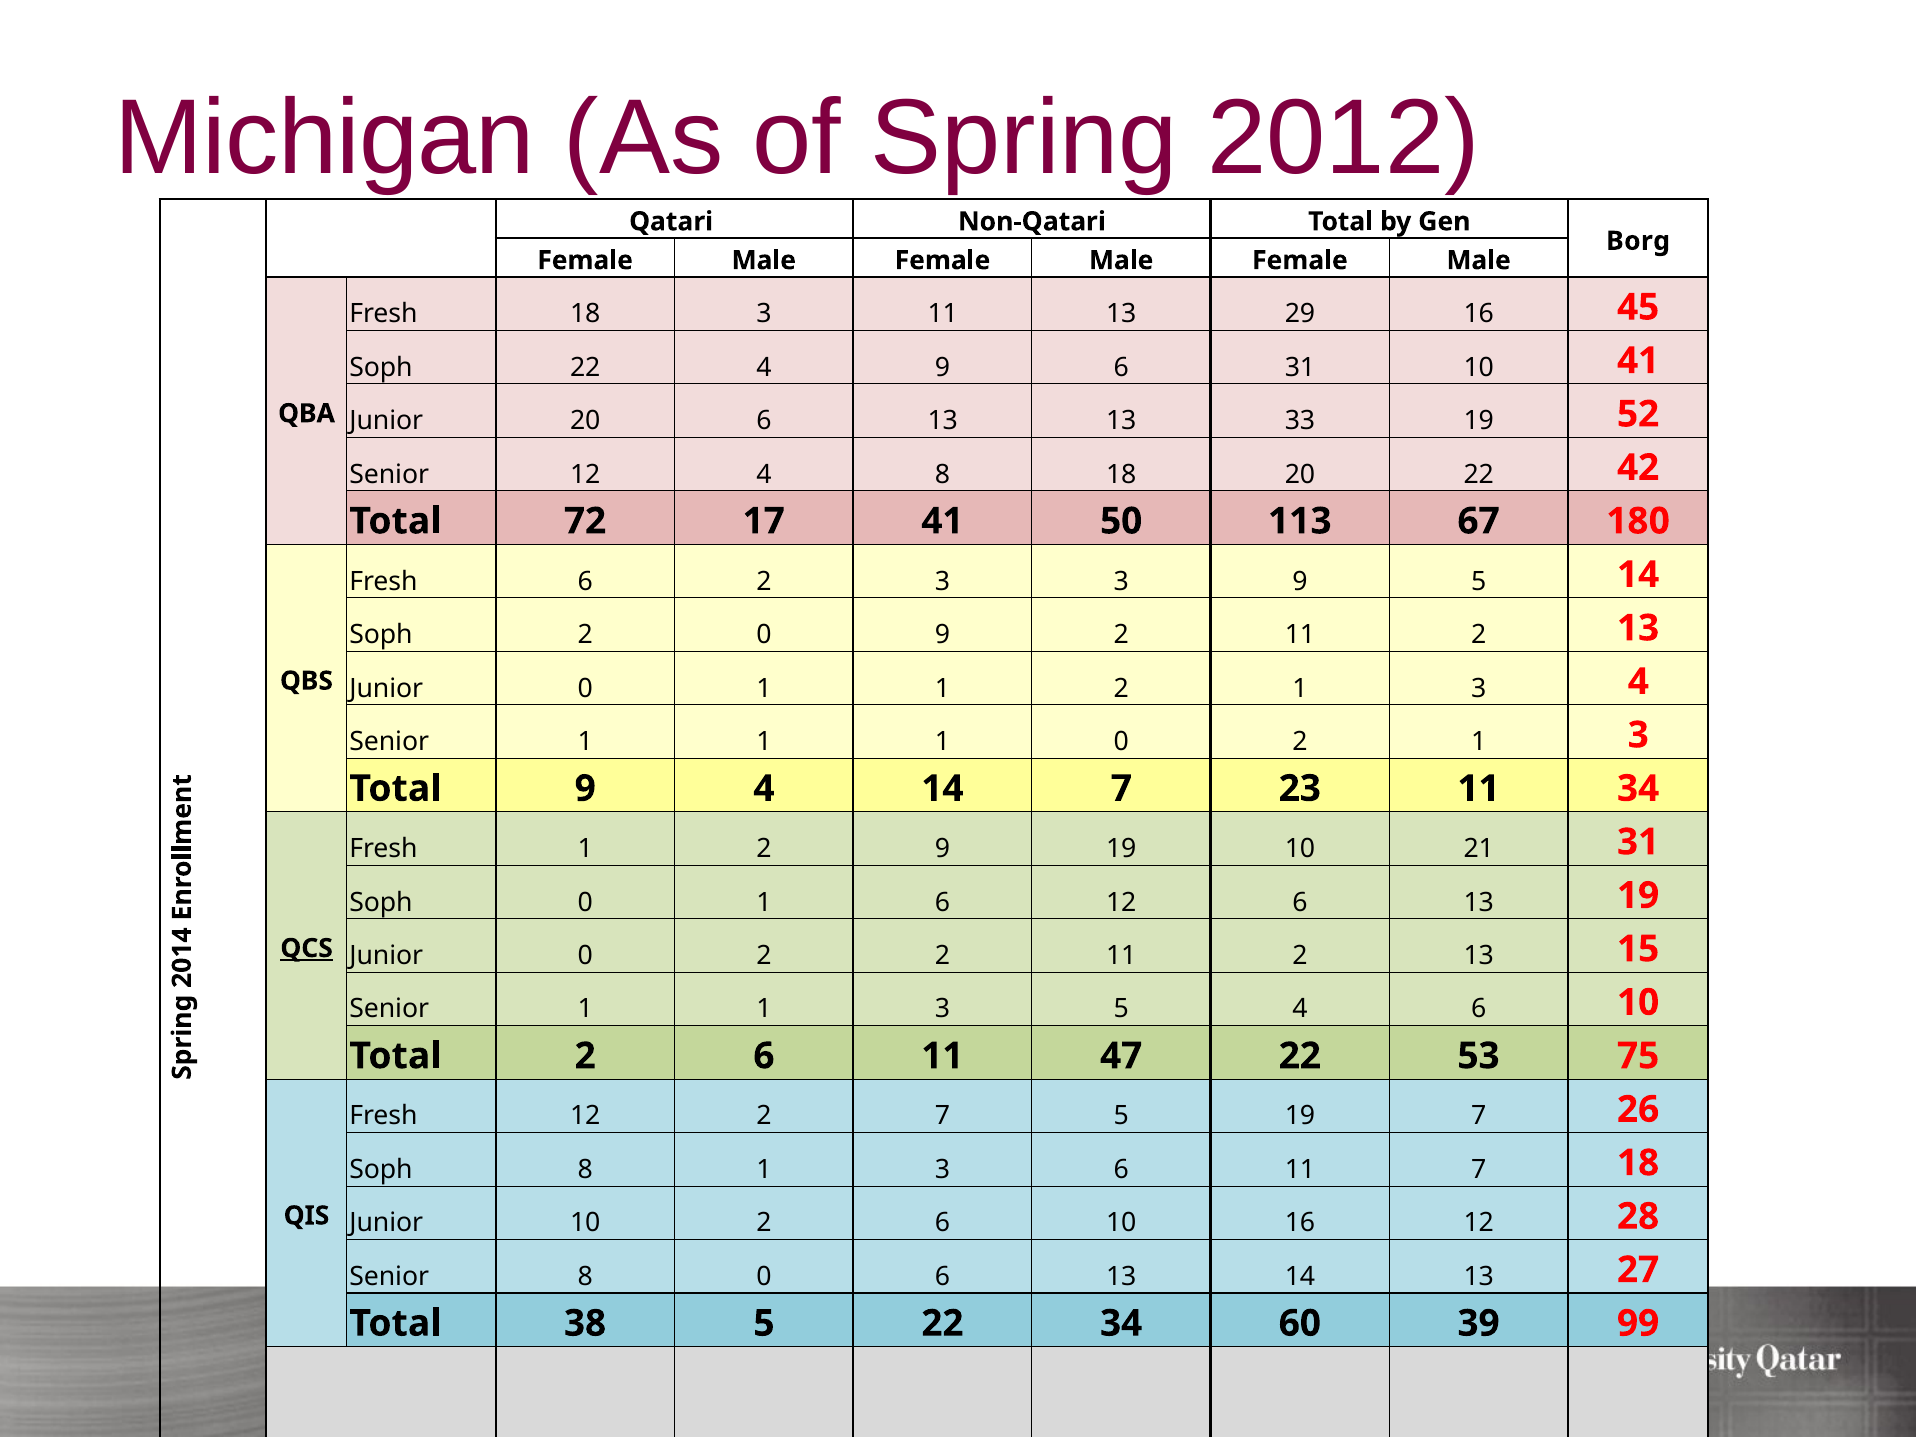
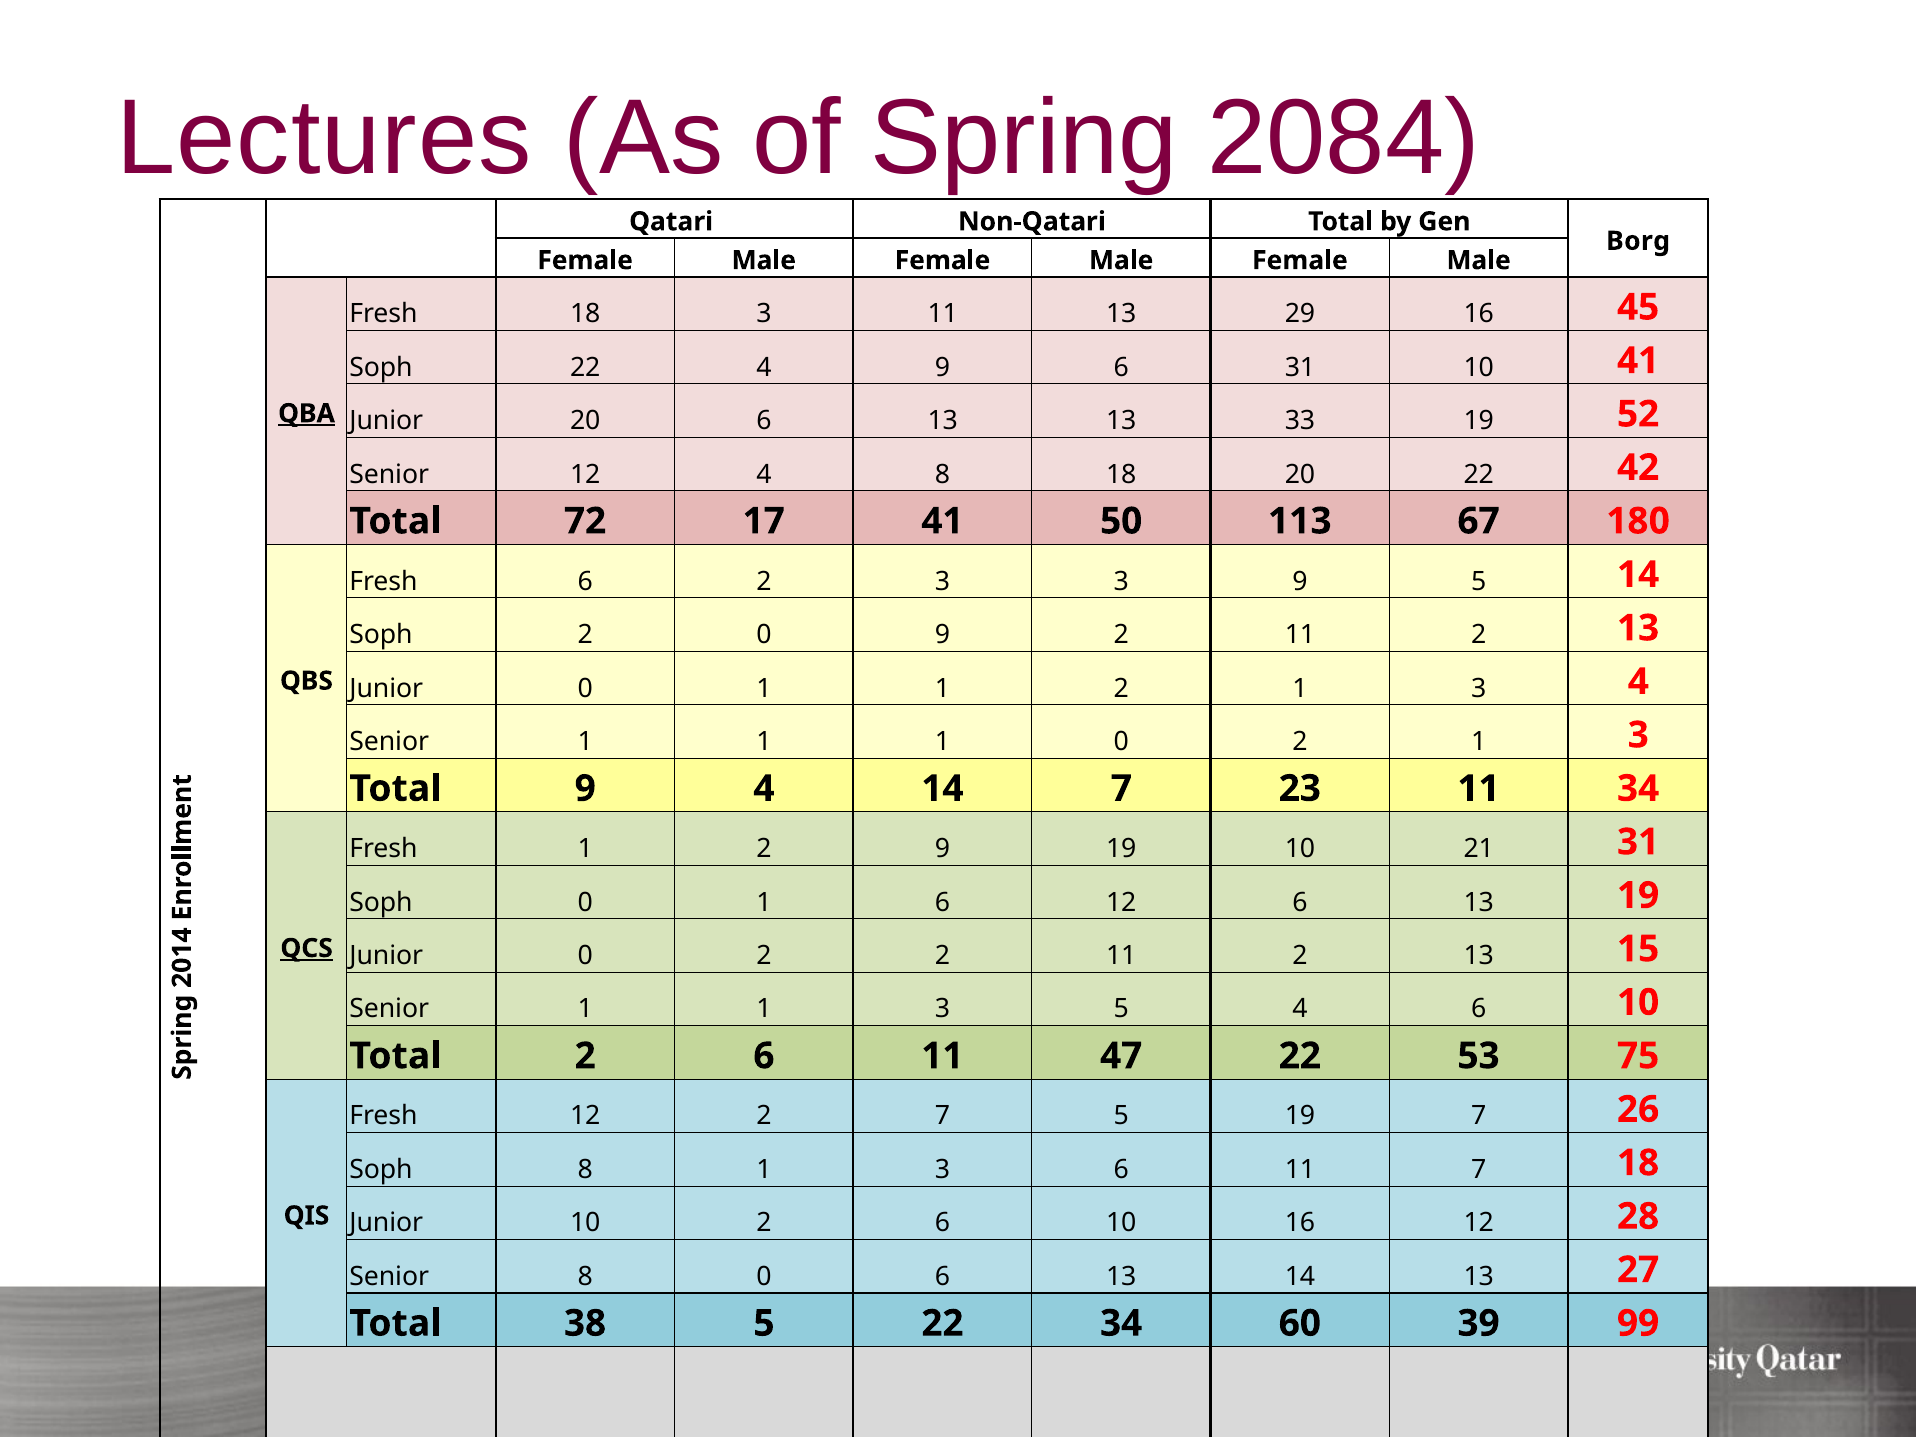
Michigan: Michigan -> Lectures
2012: 2012 -> 2084
QBA underline: none -> present
